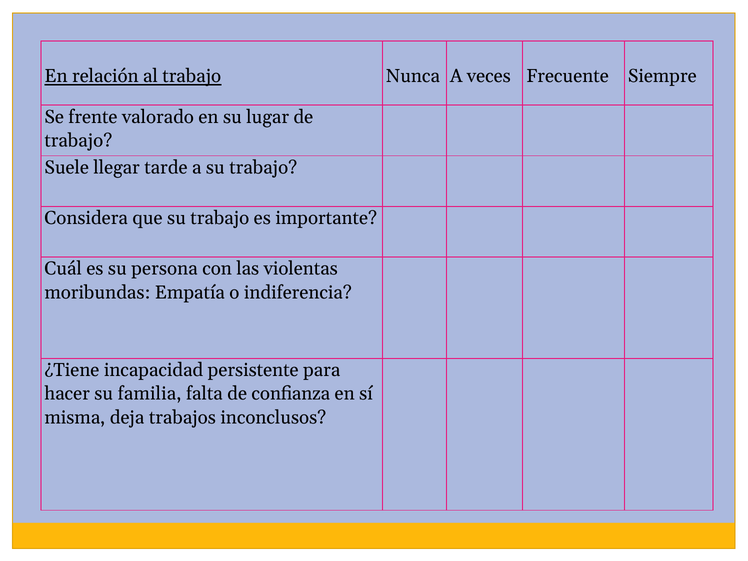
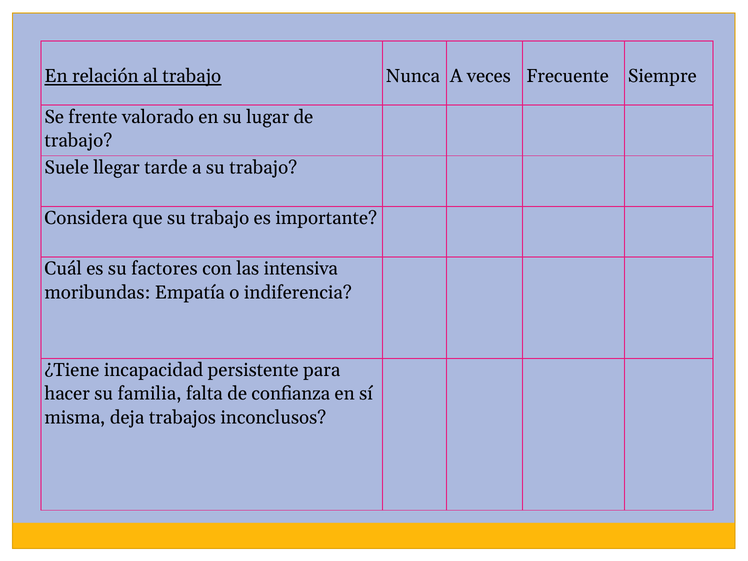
persona: persona -> factores
violentas: violentas -> intensiva
